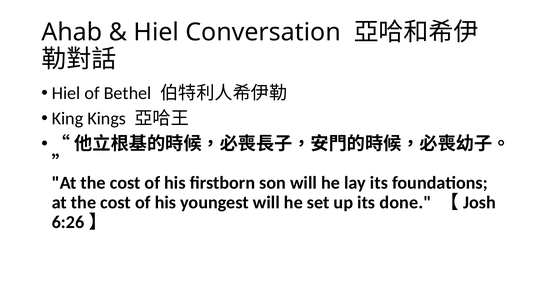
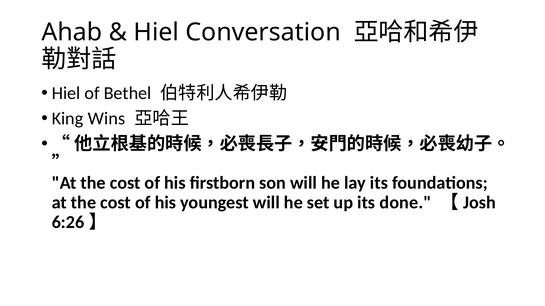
Kings: Kings -> Wins
